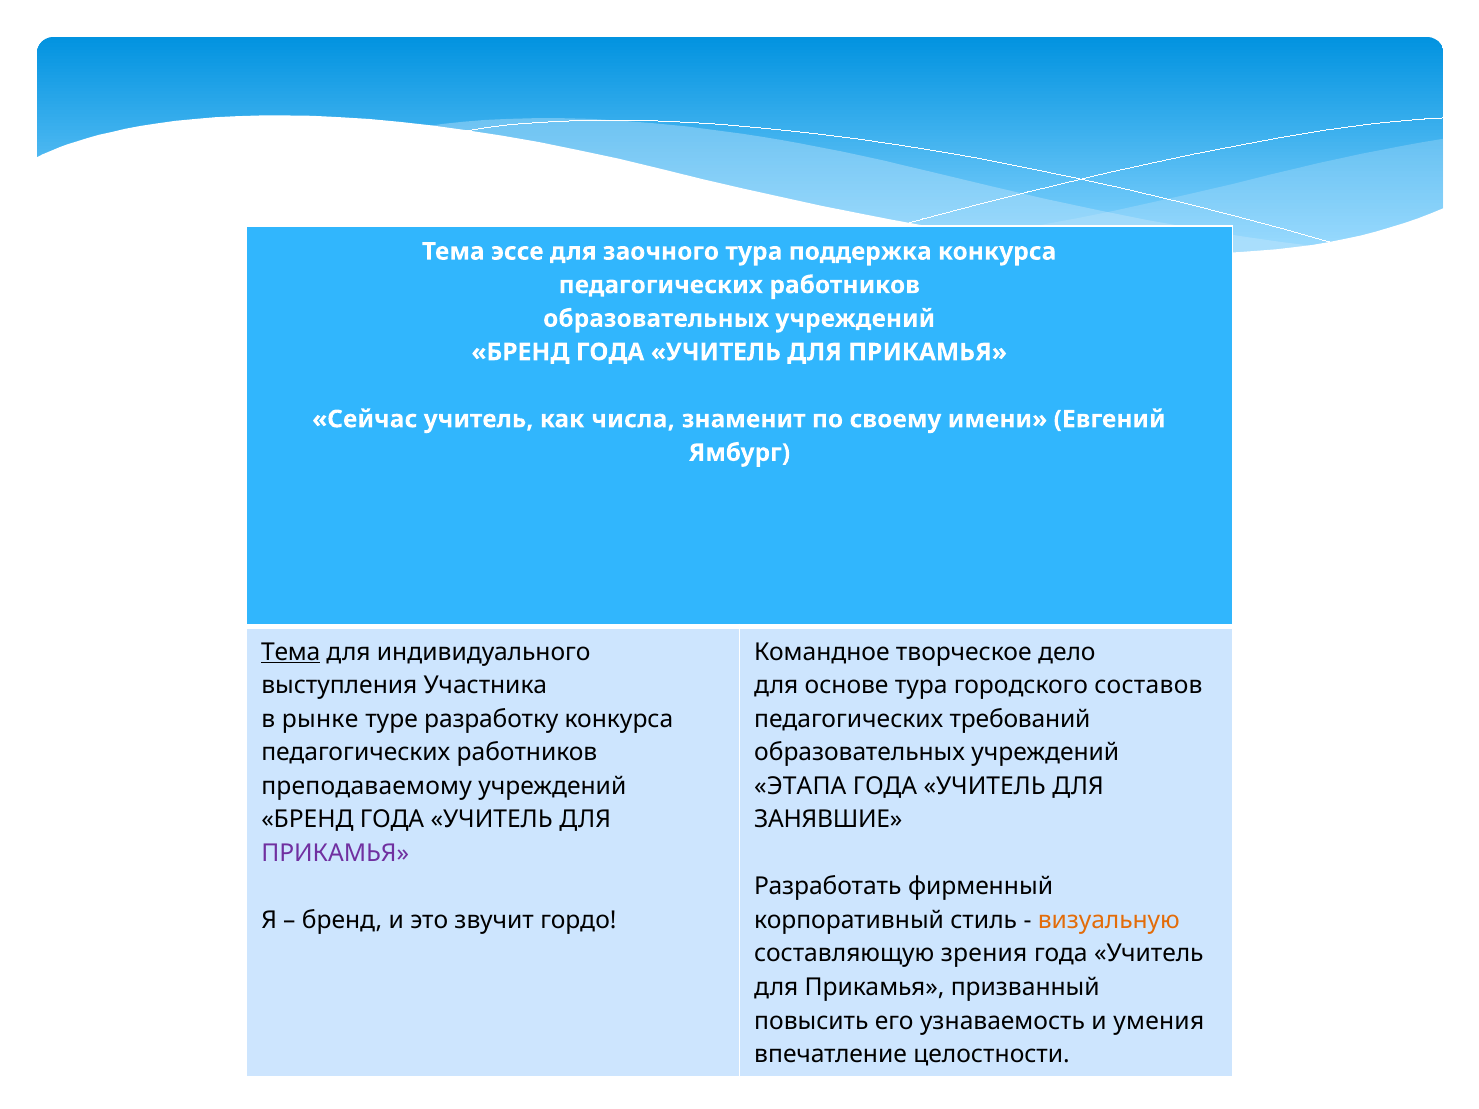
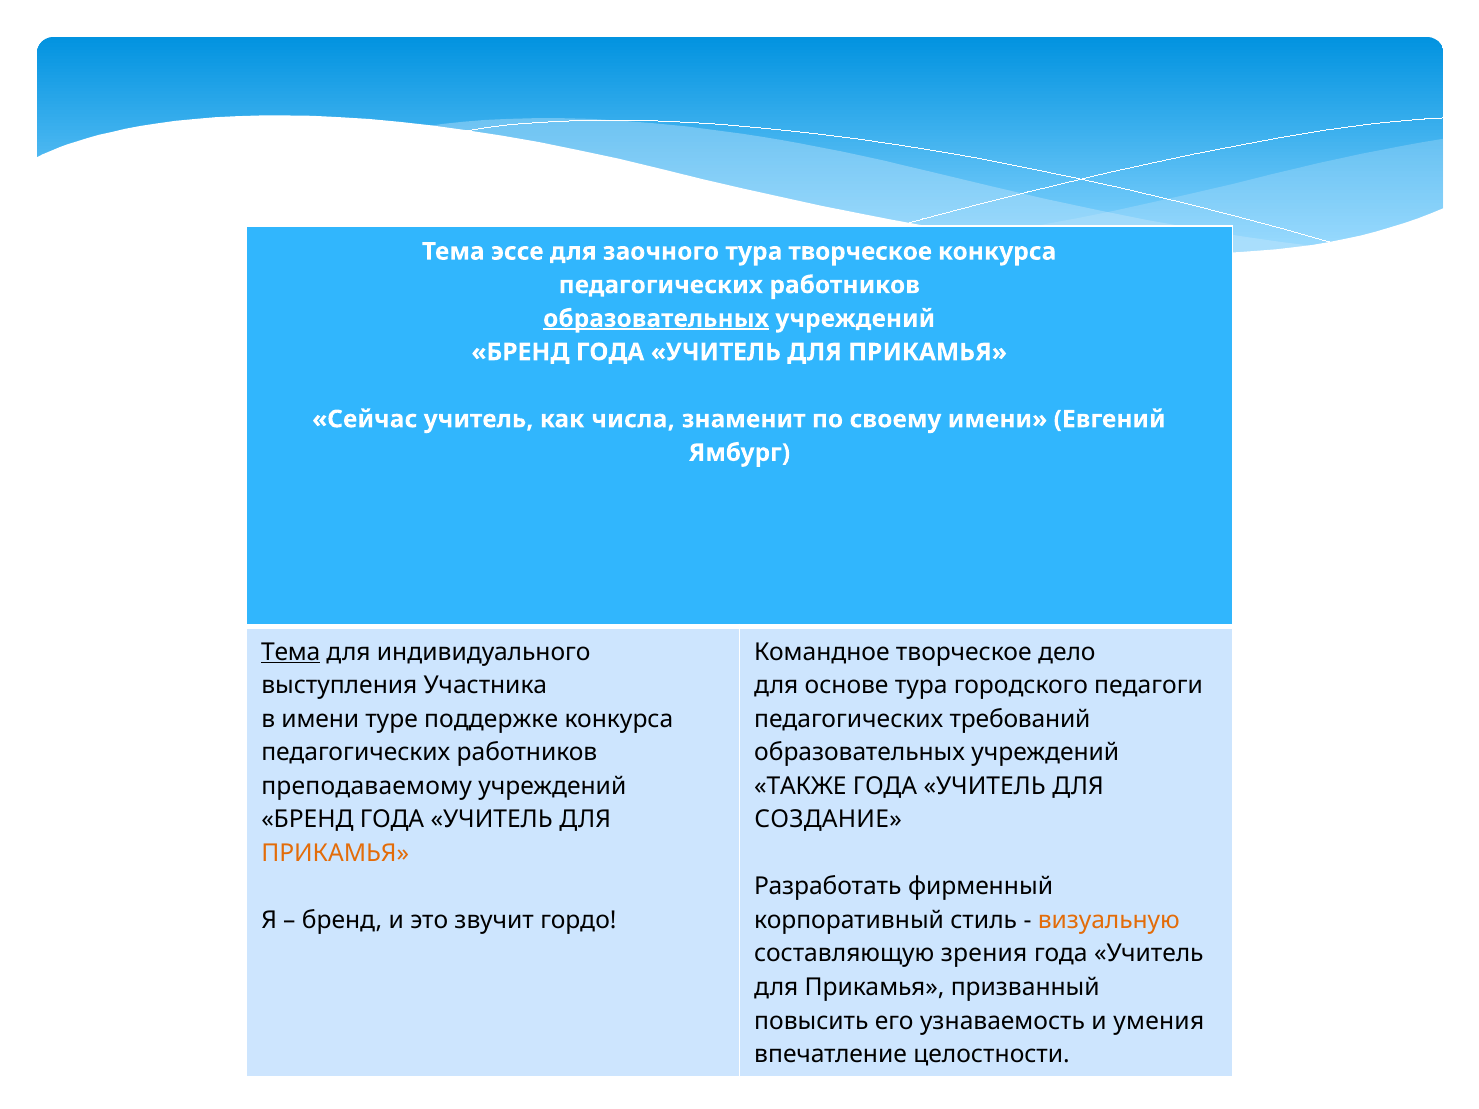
тура поддержка: поддержка -> творческое
образовательных at (656, 319) underline: none -> present
составов: составов -> педагоги
в рынке: рынке -> имени
разработку: разработку -> поддержке
ЭТАПА: ЭТАПА -> ТАКЖЕ
ЗАНЯВШИЕ: ЗАНЯВШИЕ -> СОЗДАНИЕ
ПРИКАМЬЯ at (335, 853) colour: purple -> orange
